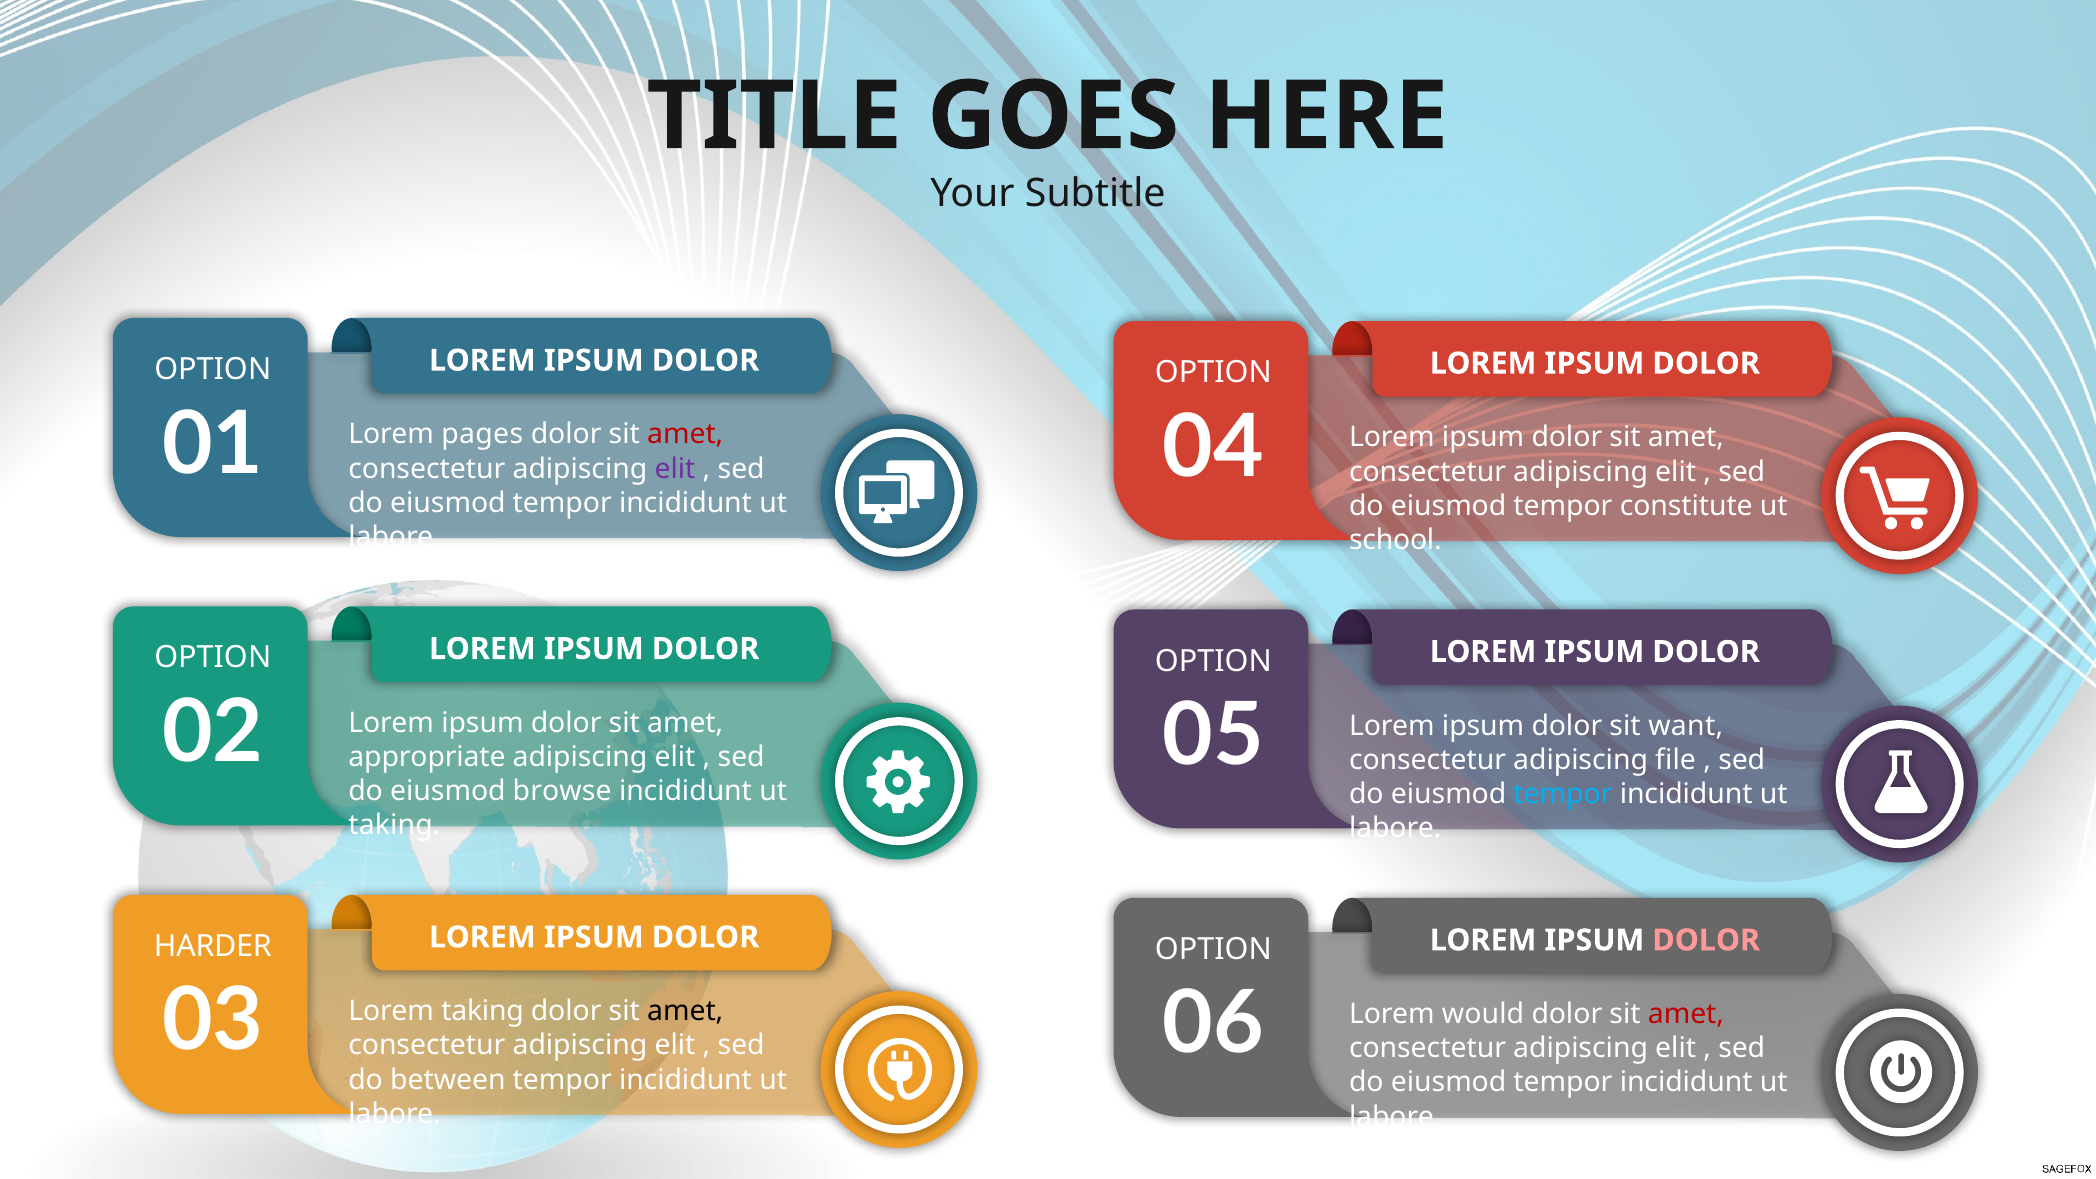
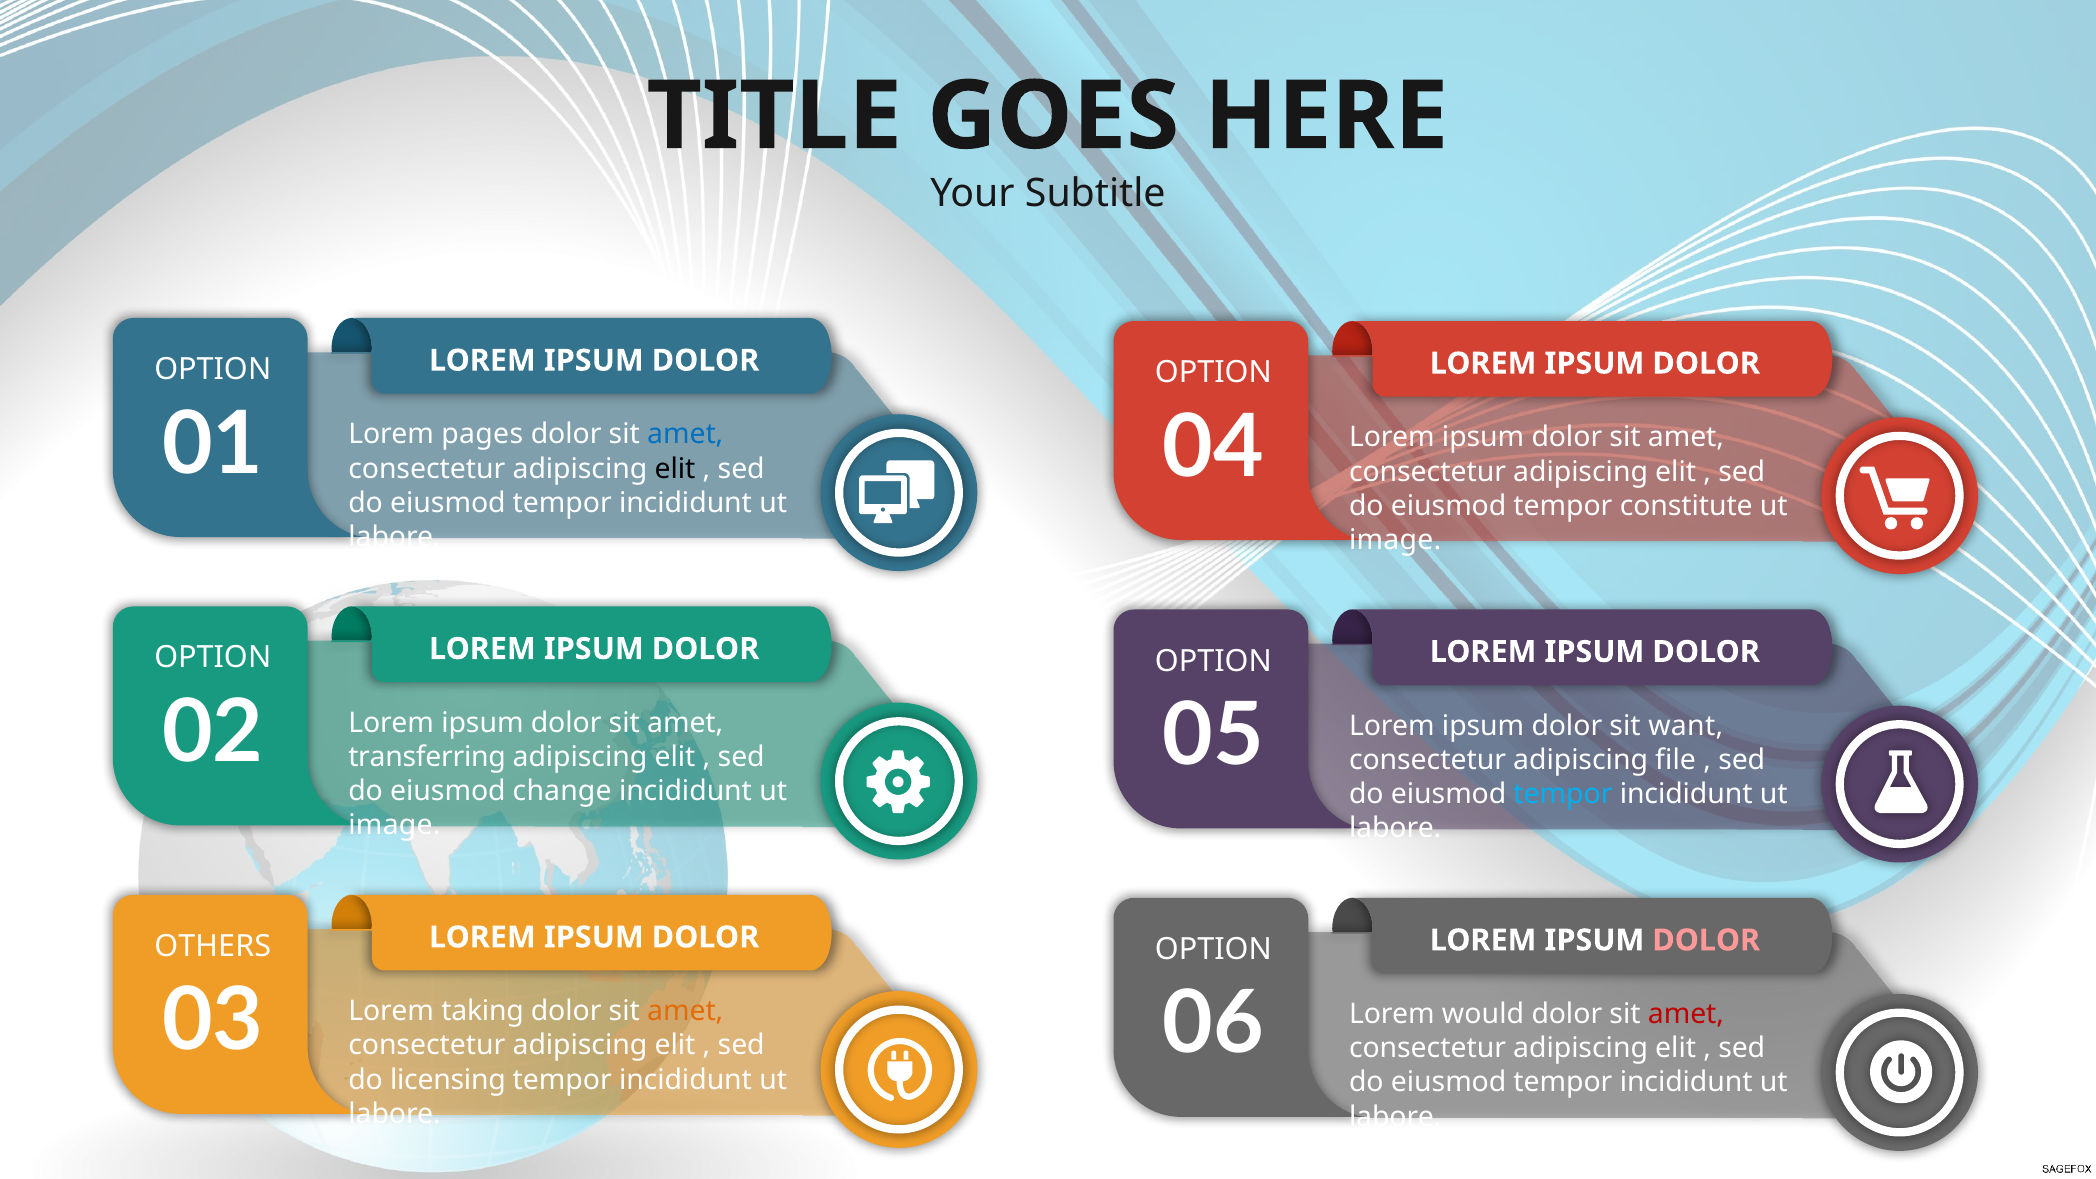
amet at (685, 435) colour: red -> blue
elit at (675, 469) colour: purple -> black
school at (1395, 540): school -> image
appropriate: appropriate -> transferring
browse: browse -> change
taking at (394, 825): taking -> image
HARDER: HARDER -> OTHERS
amet at (685, 1011) colour: black -> orange
between: between -> licensing
